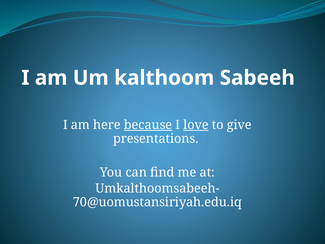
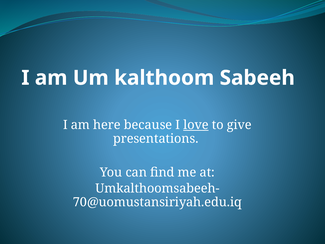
because underline: present -> none
